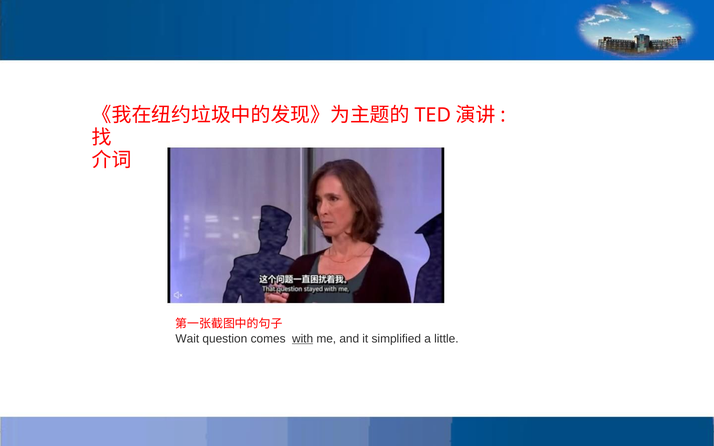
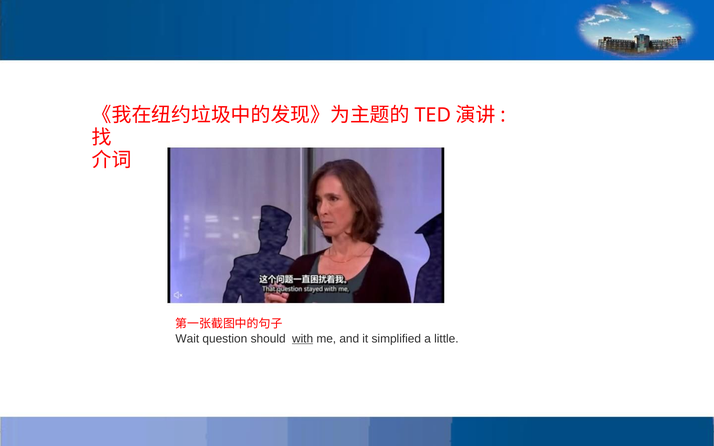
comes: comes -> should
